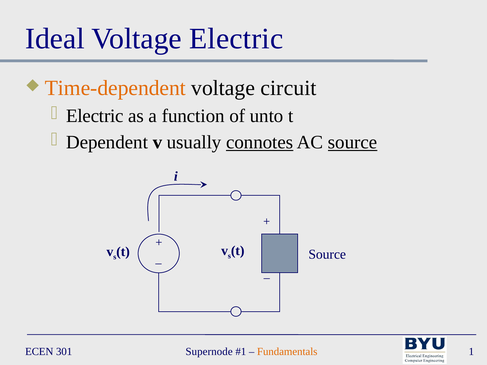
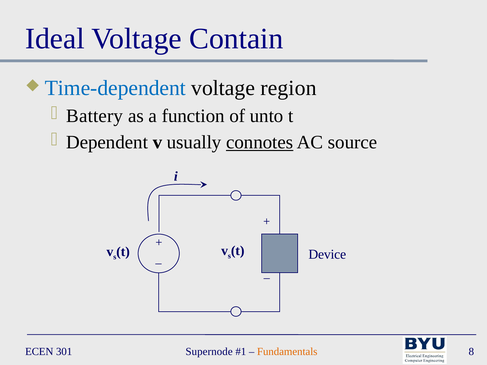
Voltage Electric: Electric -> Contain
Time-dependent colour: orange -> blue
circuit: circuit -> region
Electric at (95, 116): Electric -> Battery
source at (353, 142) underline: present -> none
Source at (327, 254): Source -> Device
1: 1 -> 8
